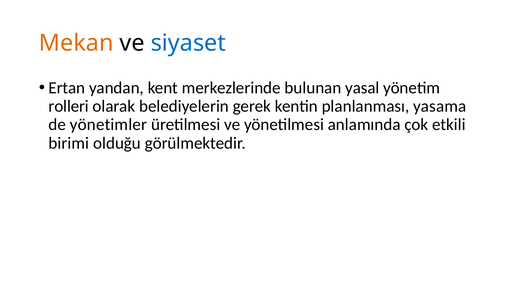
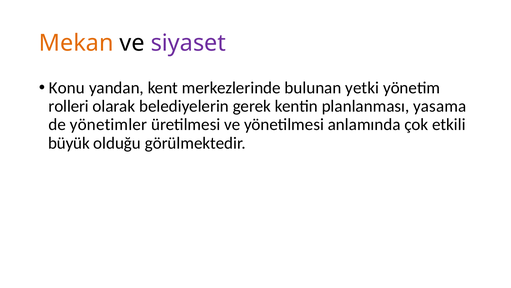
siyaset colour: blue -> purple
Ertan: Ertan -> Konu
yasal: yasal -> yetki
birimi: birimi -> büyük
